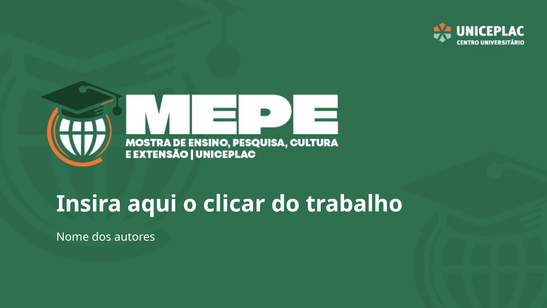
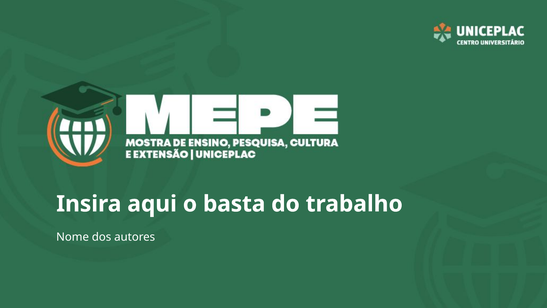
clicar: clicar -> basta
